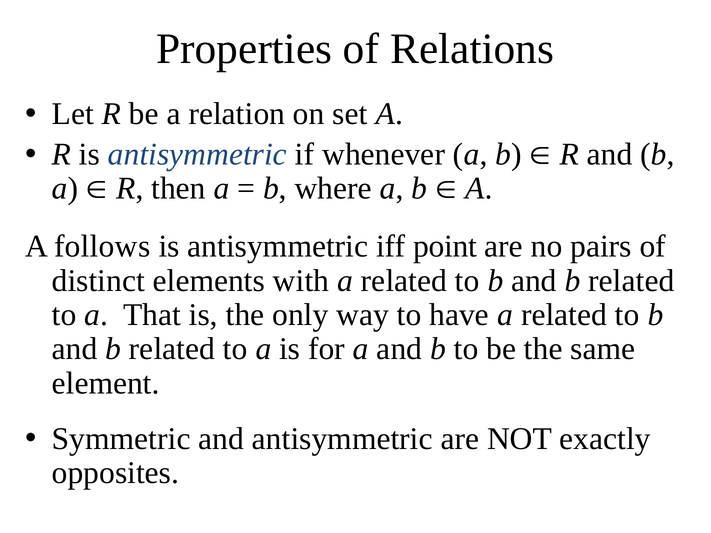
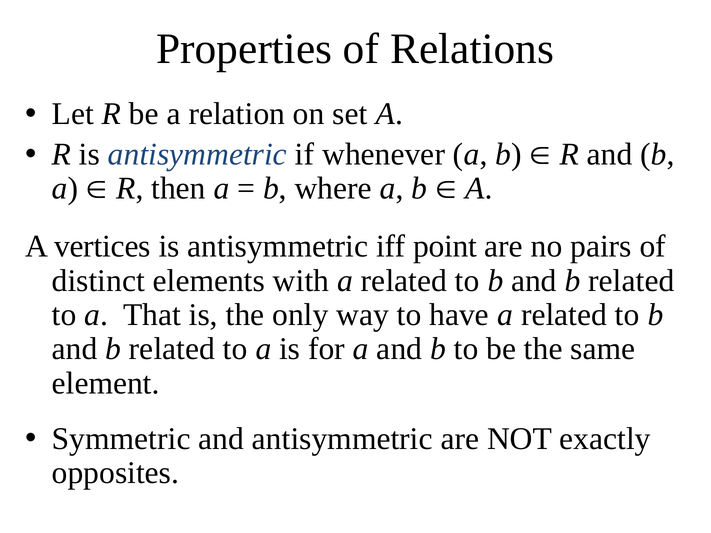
follows: follows -> vertices
